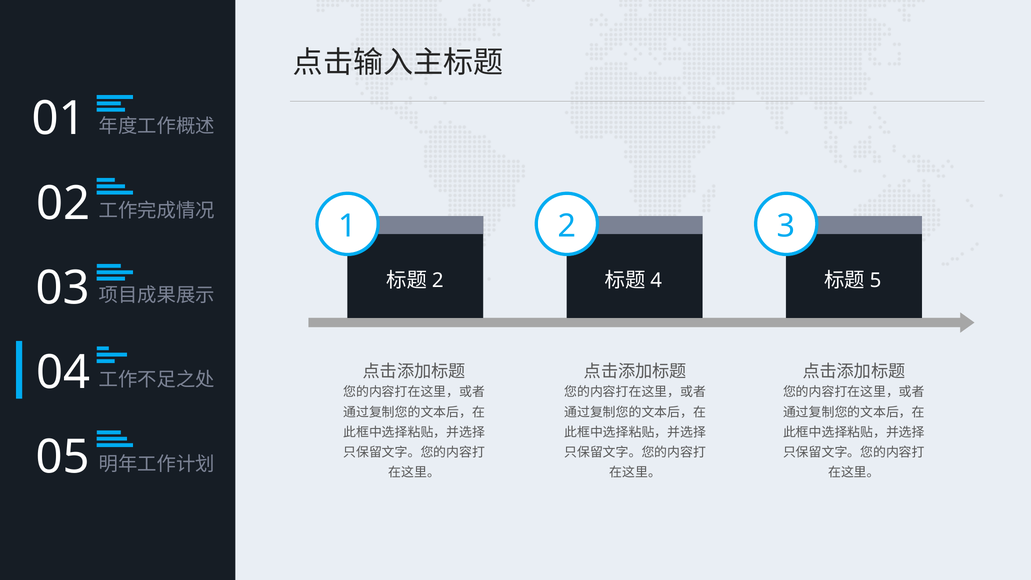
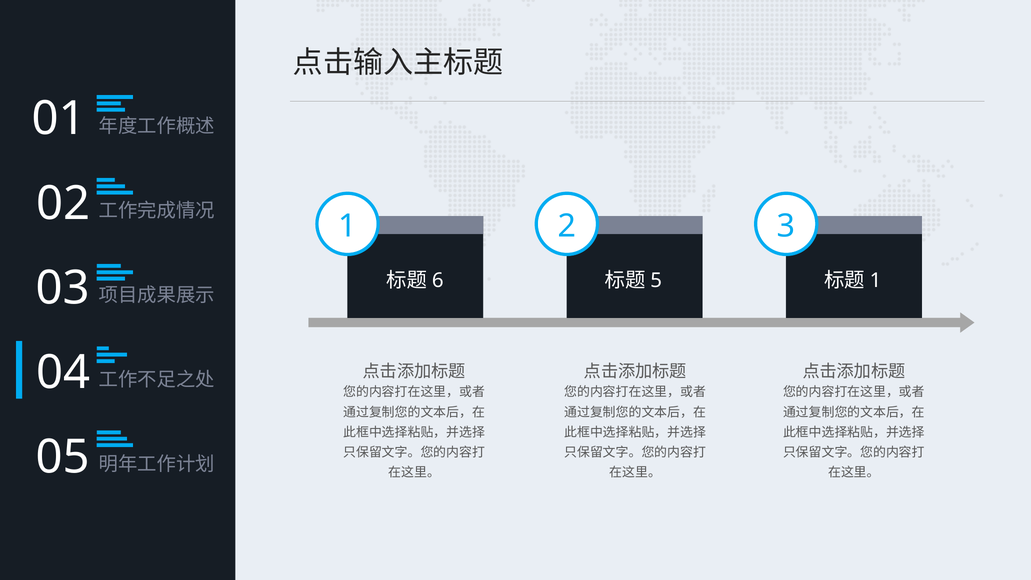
2 at (438, 281): 2 -> 6
4: 4 -> 5
5 at (876, 281): 5 -> 1
